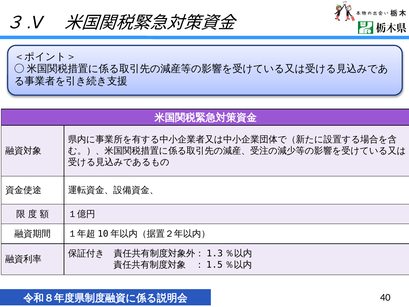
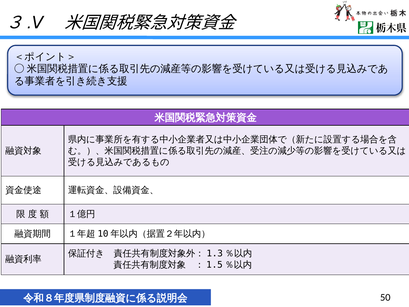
40: 40 -> 50
